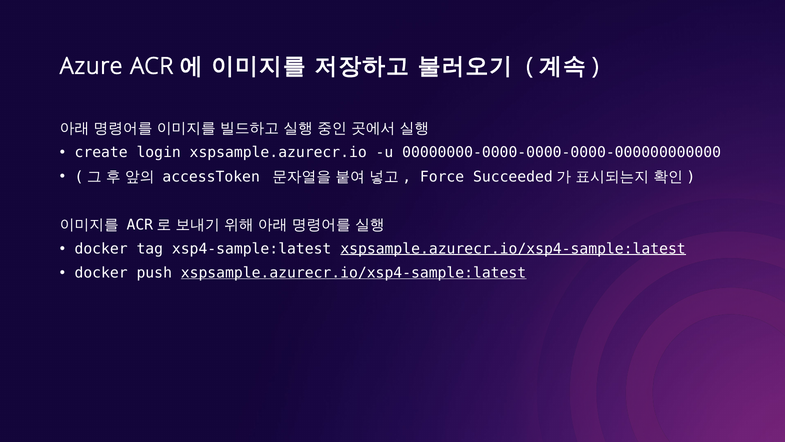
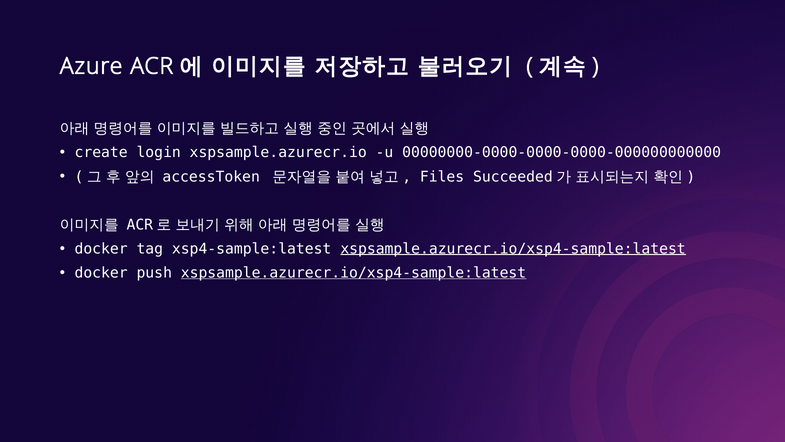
Force: Force -> Files
